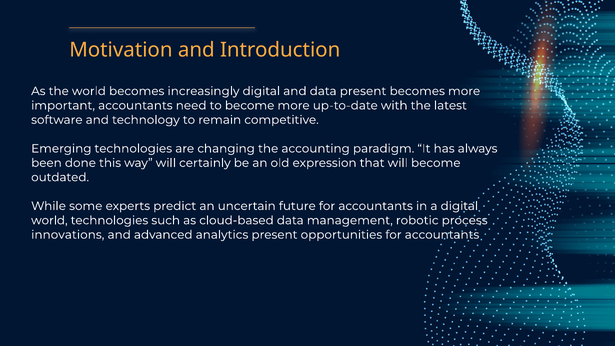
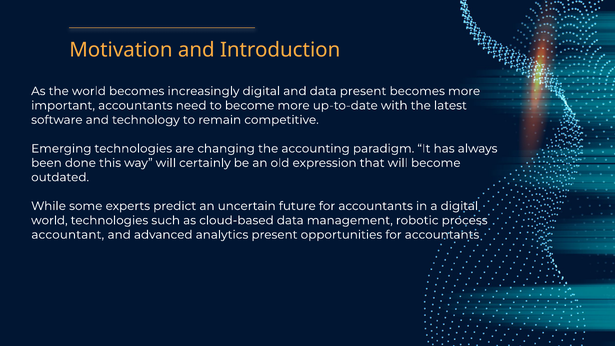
innovations: innovations -> accountant
